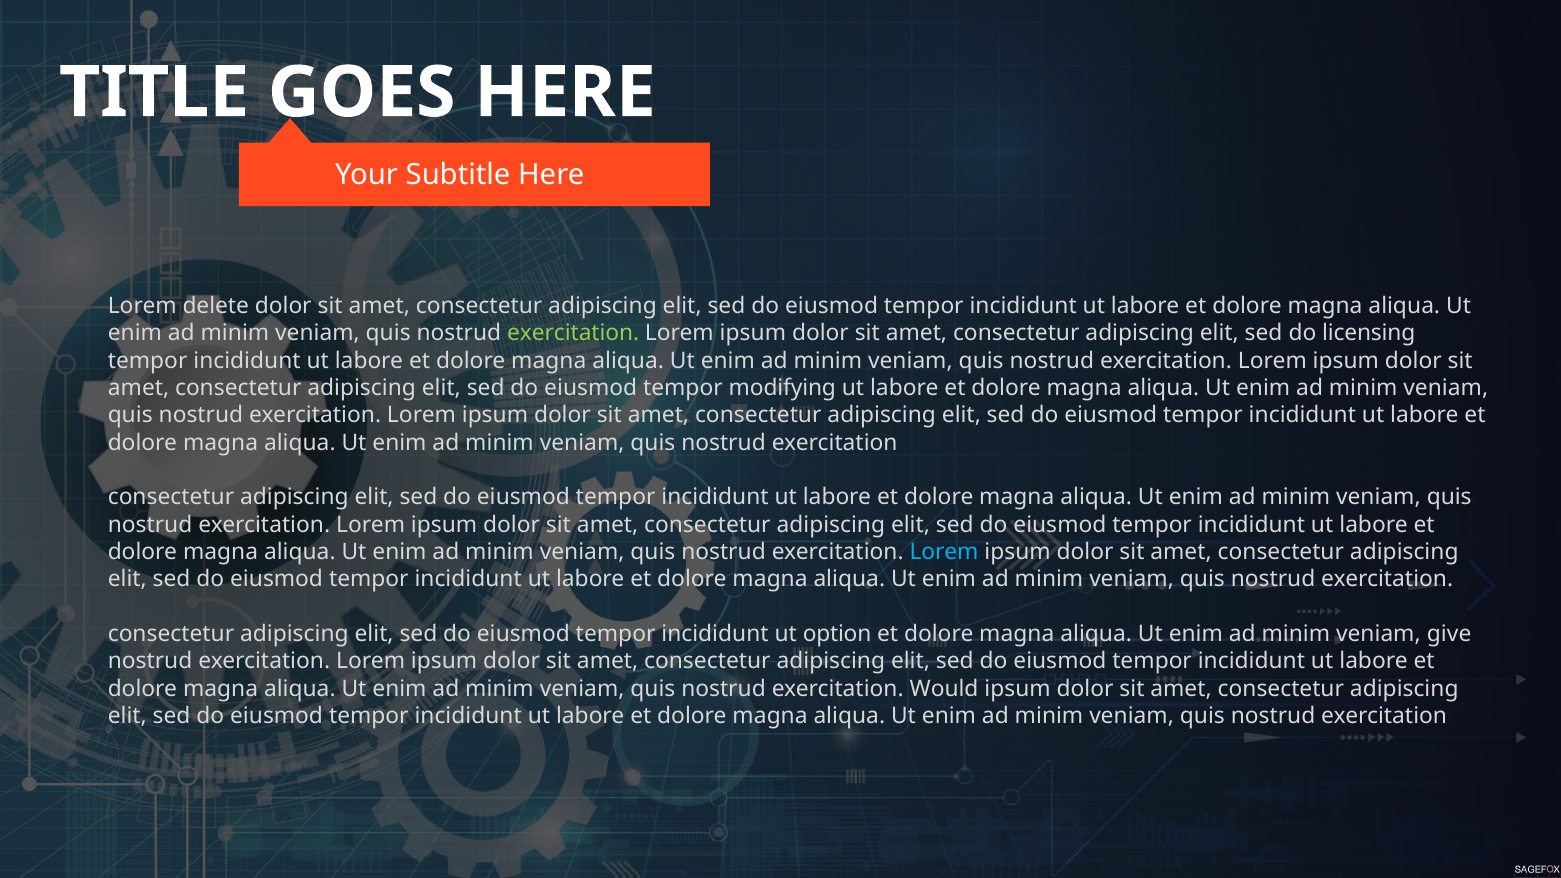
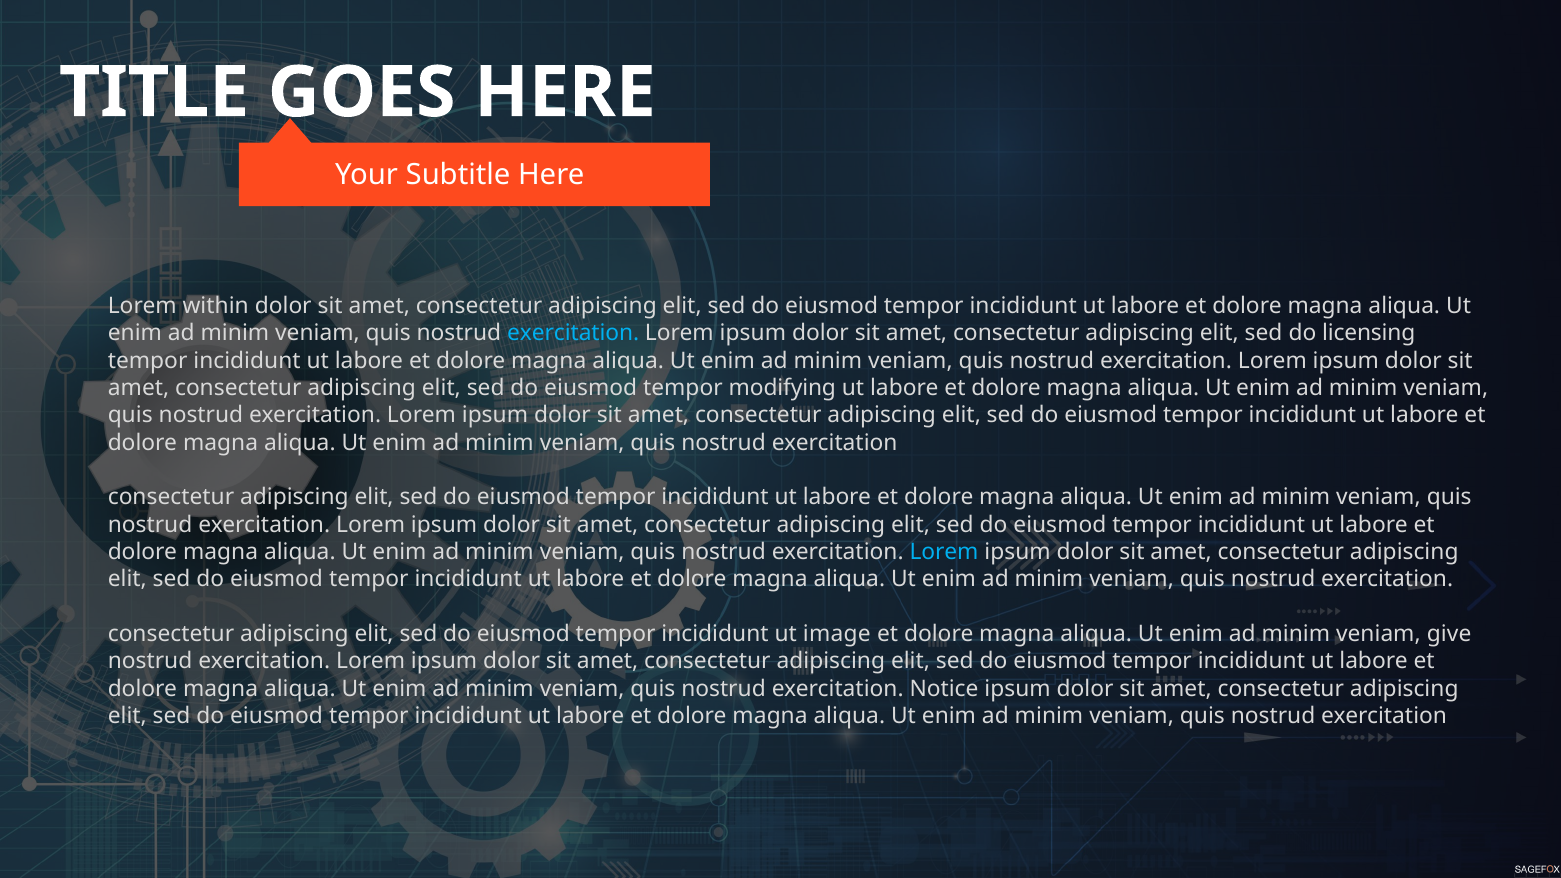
delete: delete -> within
exercitation at (573, 333) colour: light green -> light blue
option: option -> image
Would: Would -> Notice
